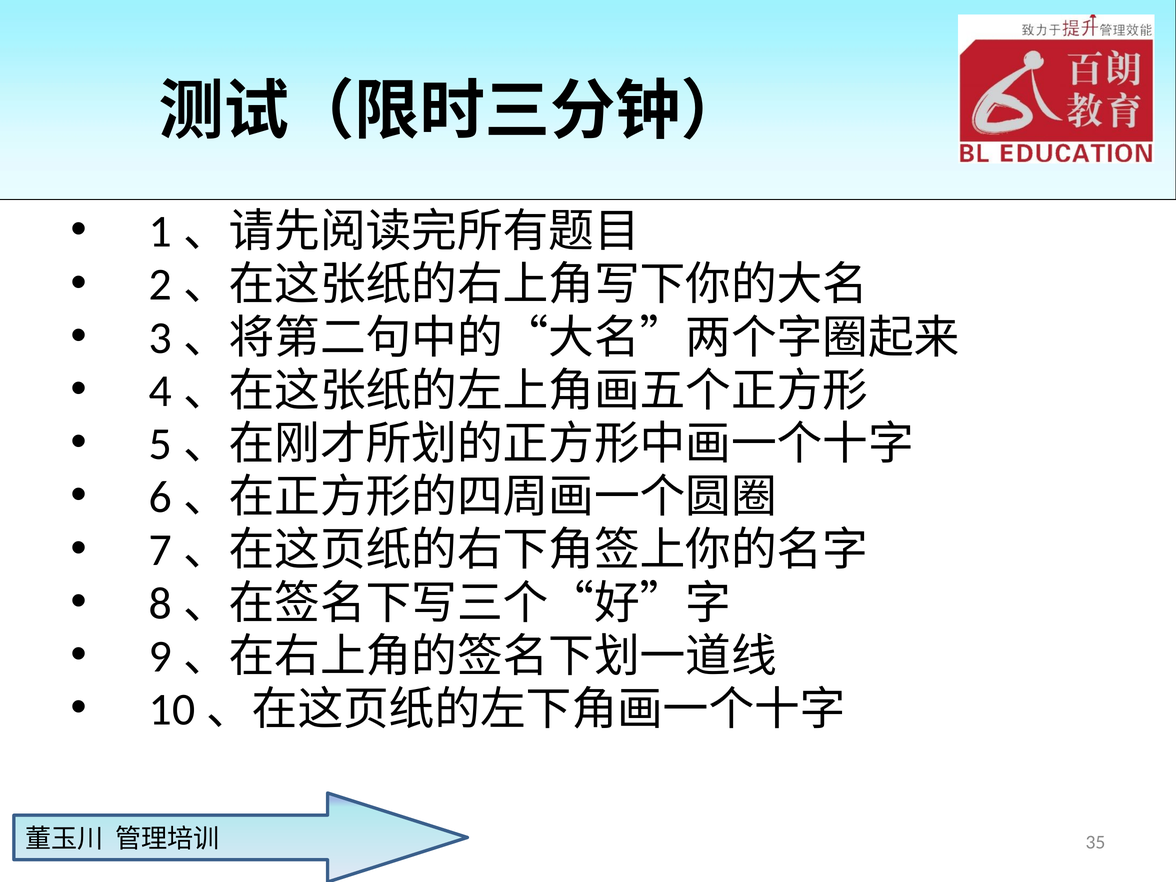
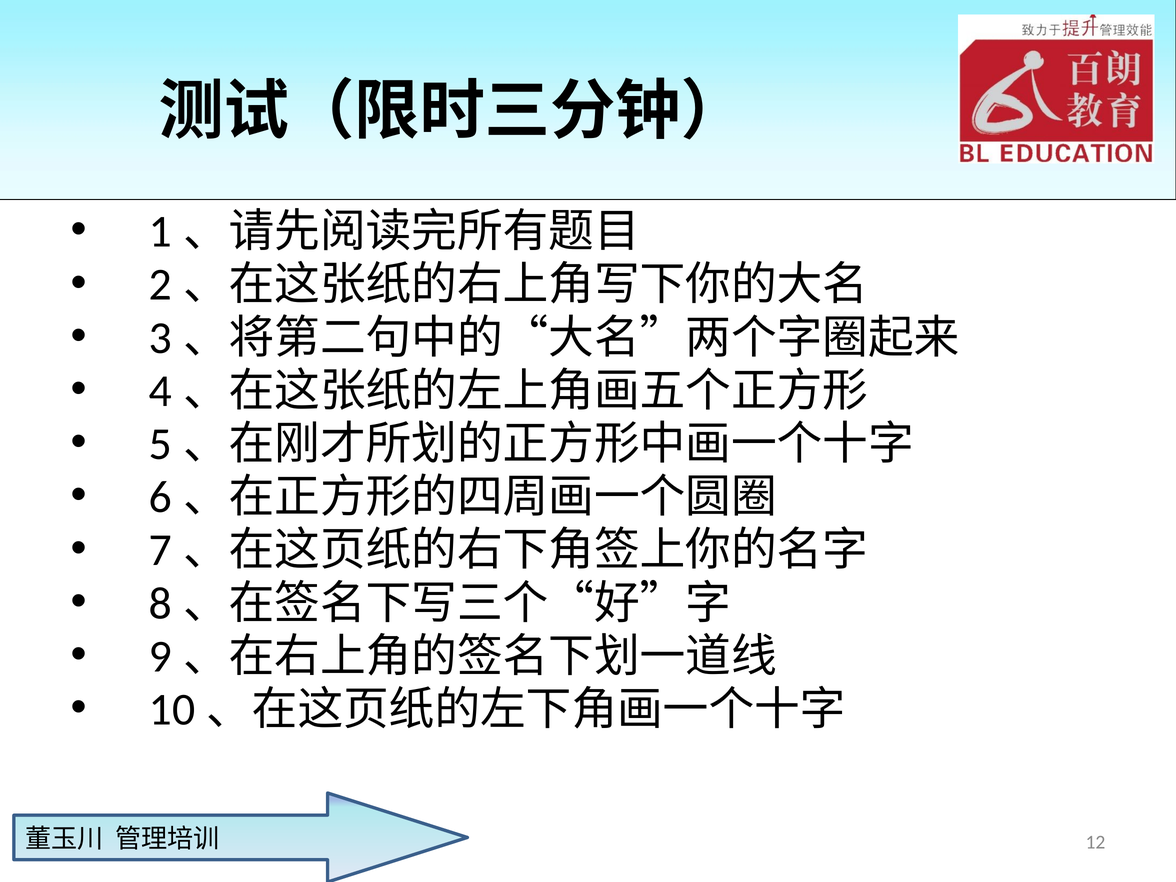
35: 35 -> 12
